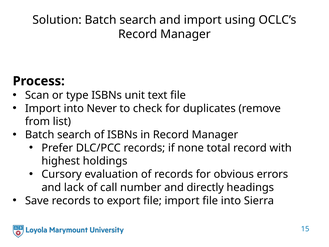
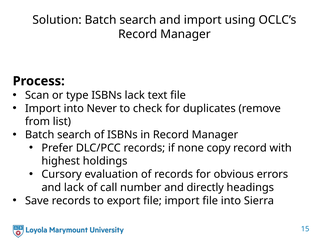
ISBNs unit: unit -> lack
total: total -> copy
